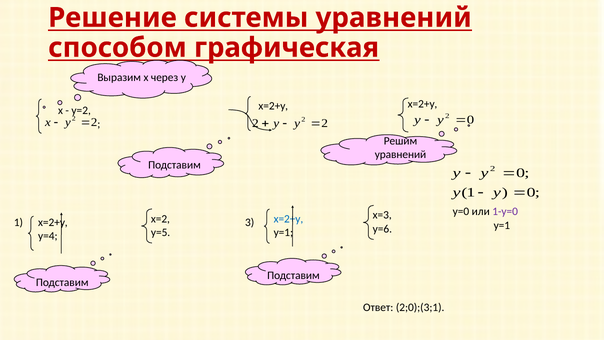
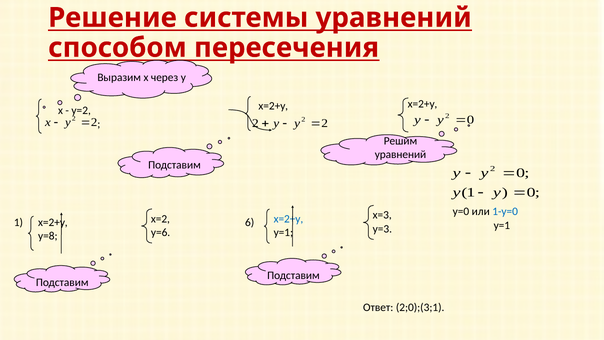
графическая: графическая -> пересечения
1-у=0 colour: purple -> blue
3: 3 -> 6
у=6: у=6 -> у=3
у=5: у=5 -> у=6
у=4: у=4 -> у=8
